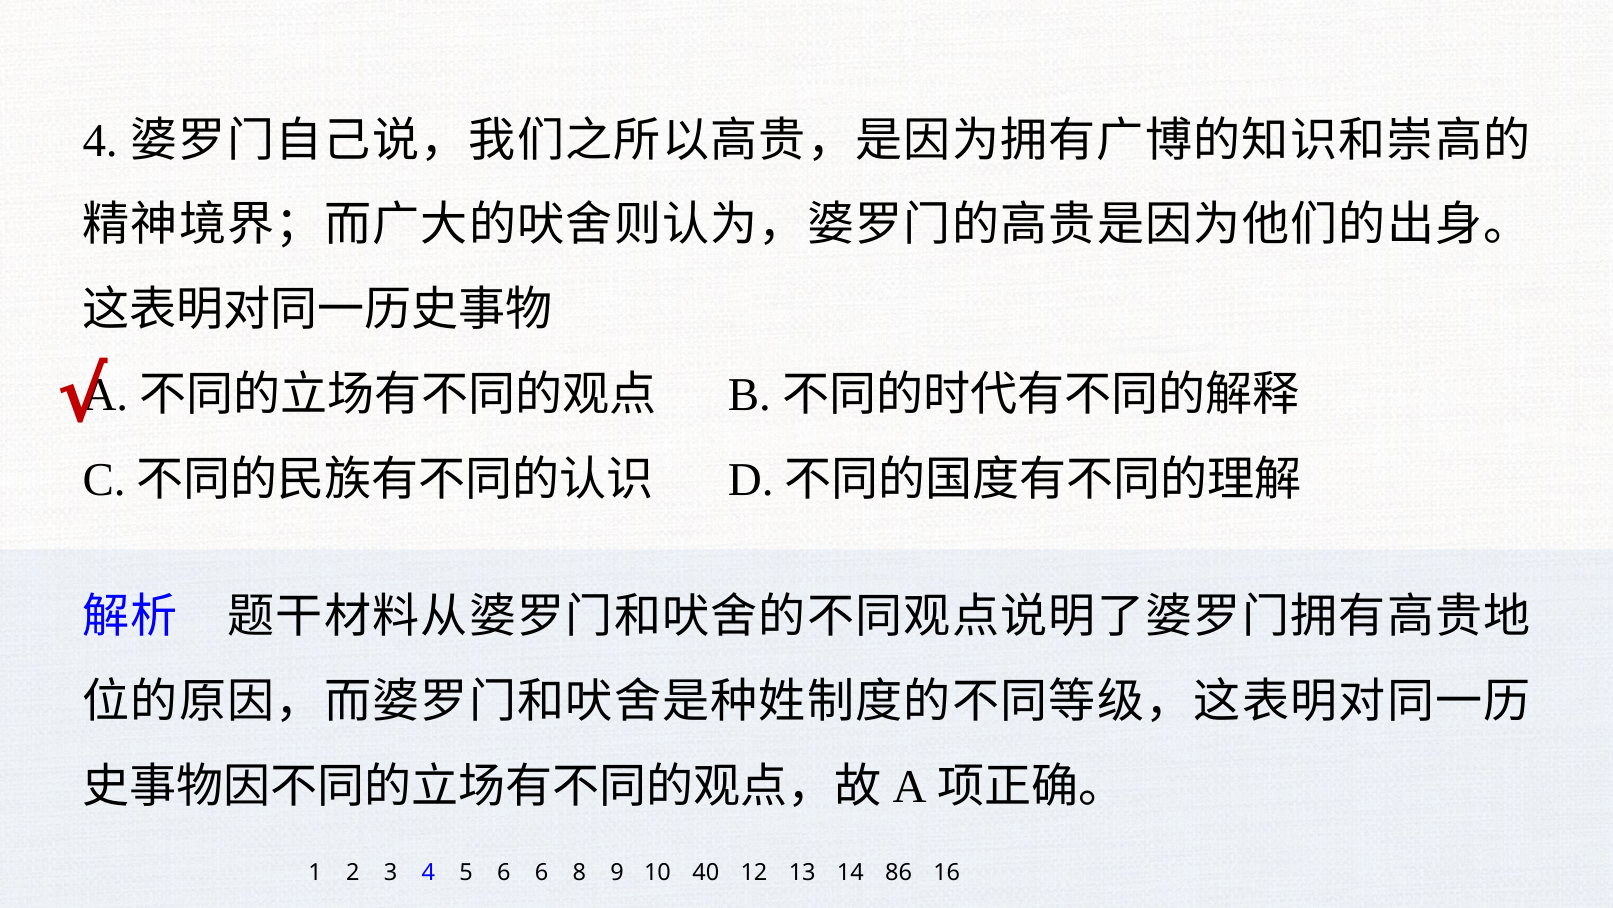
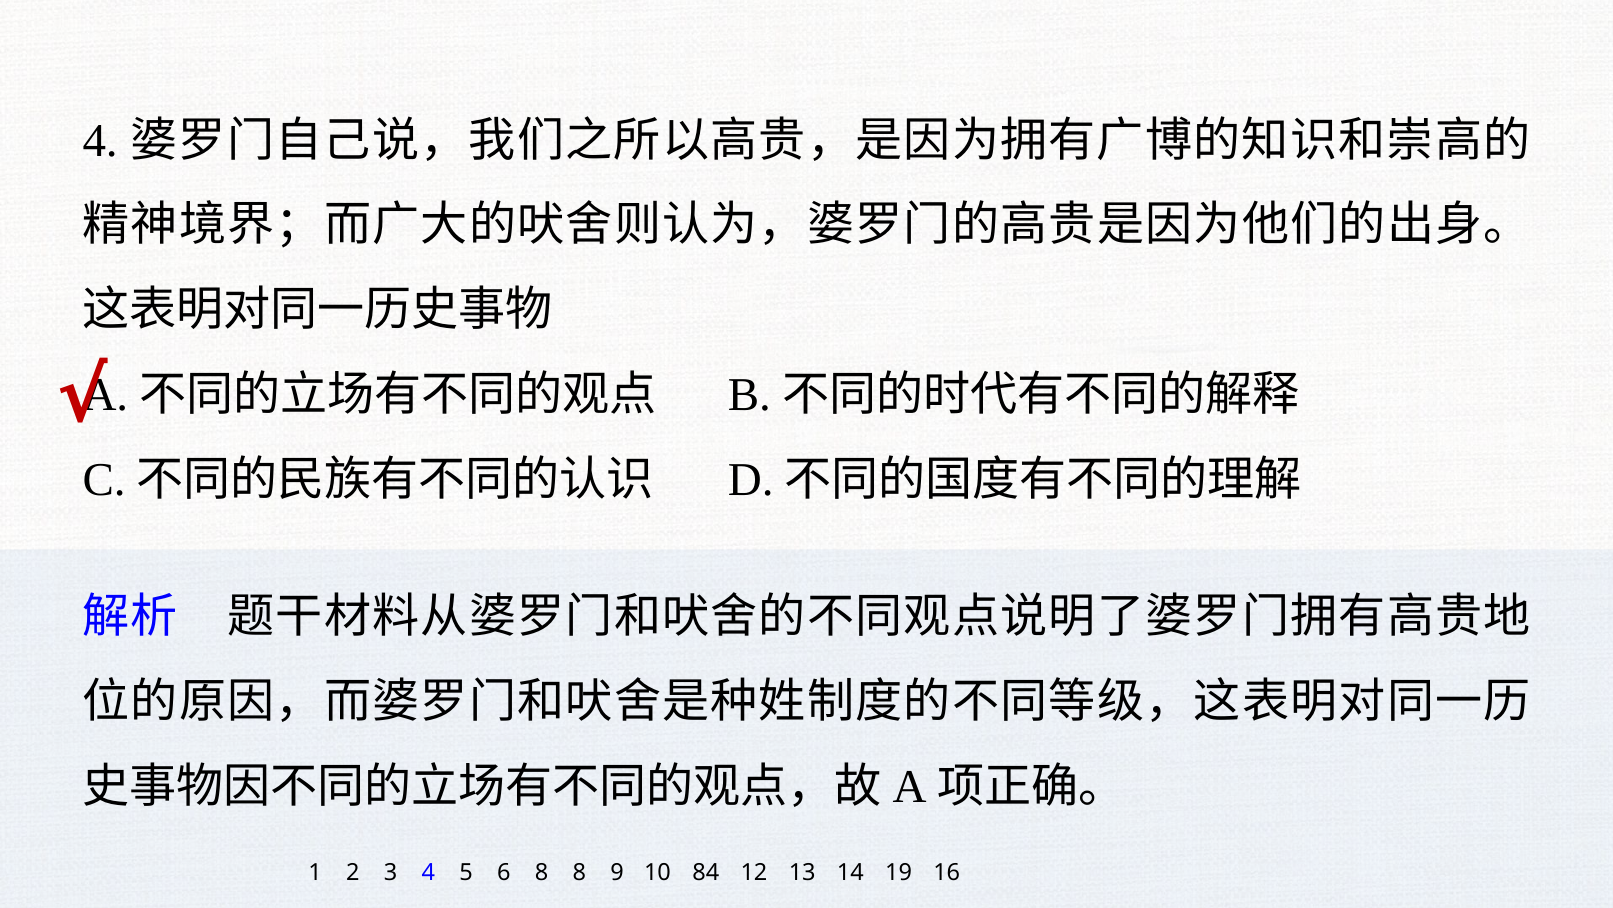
6 6: 6 -> 8
40: 40 -> 84
86: 86 -> 19
